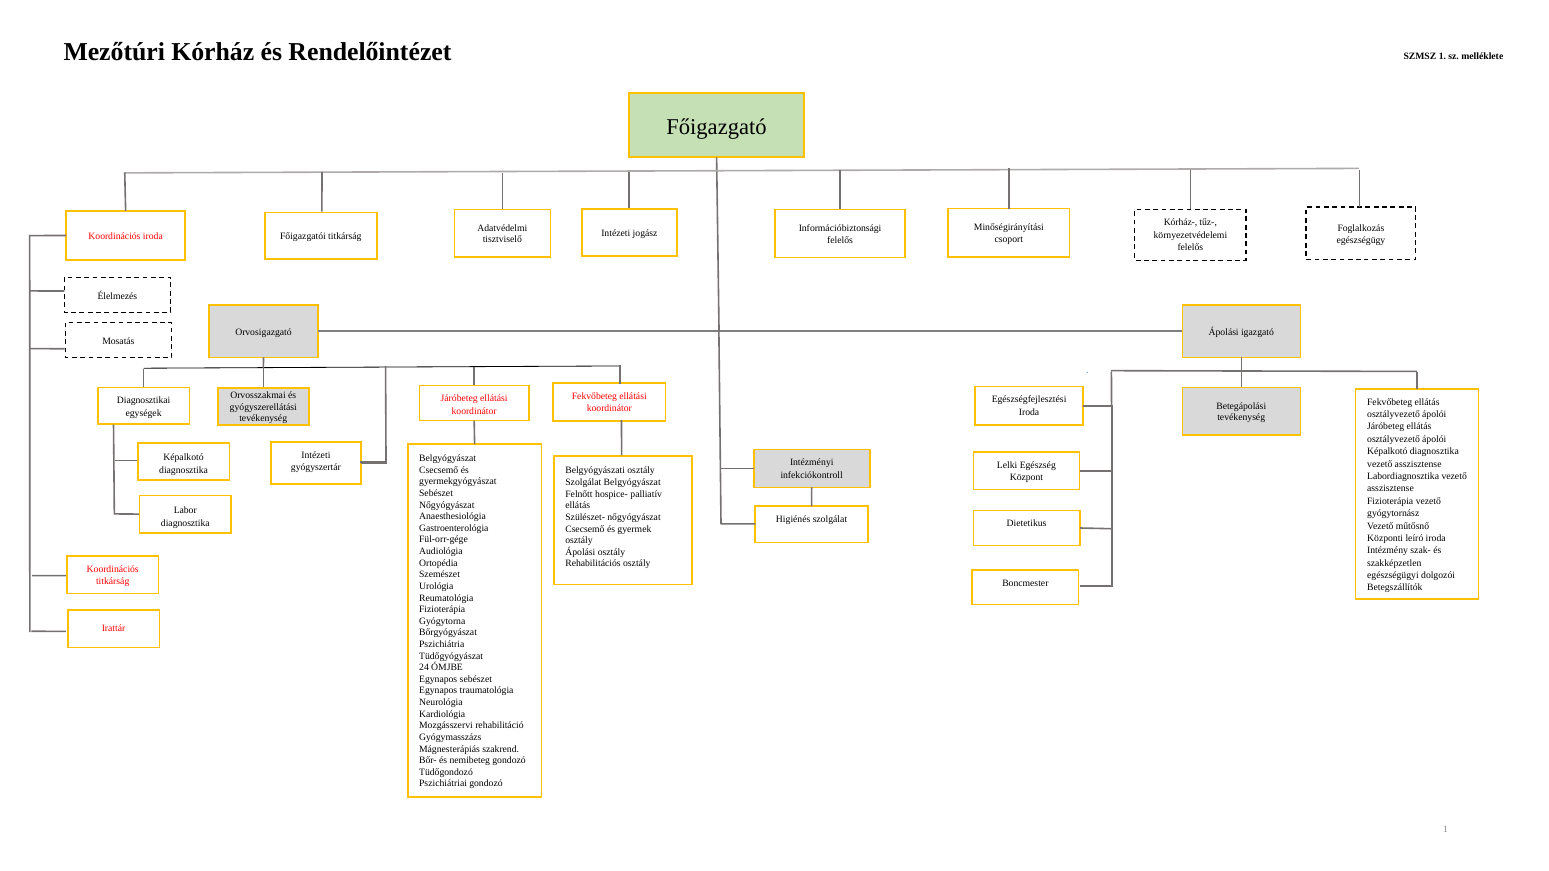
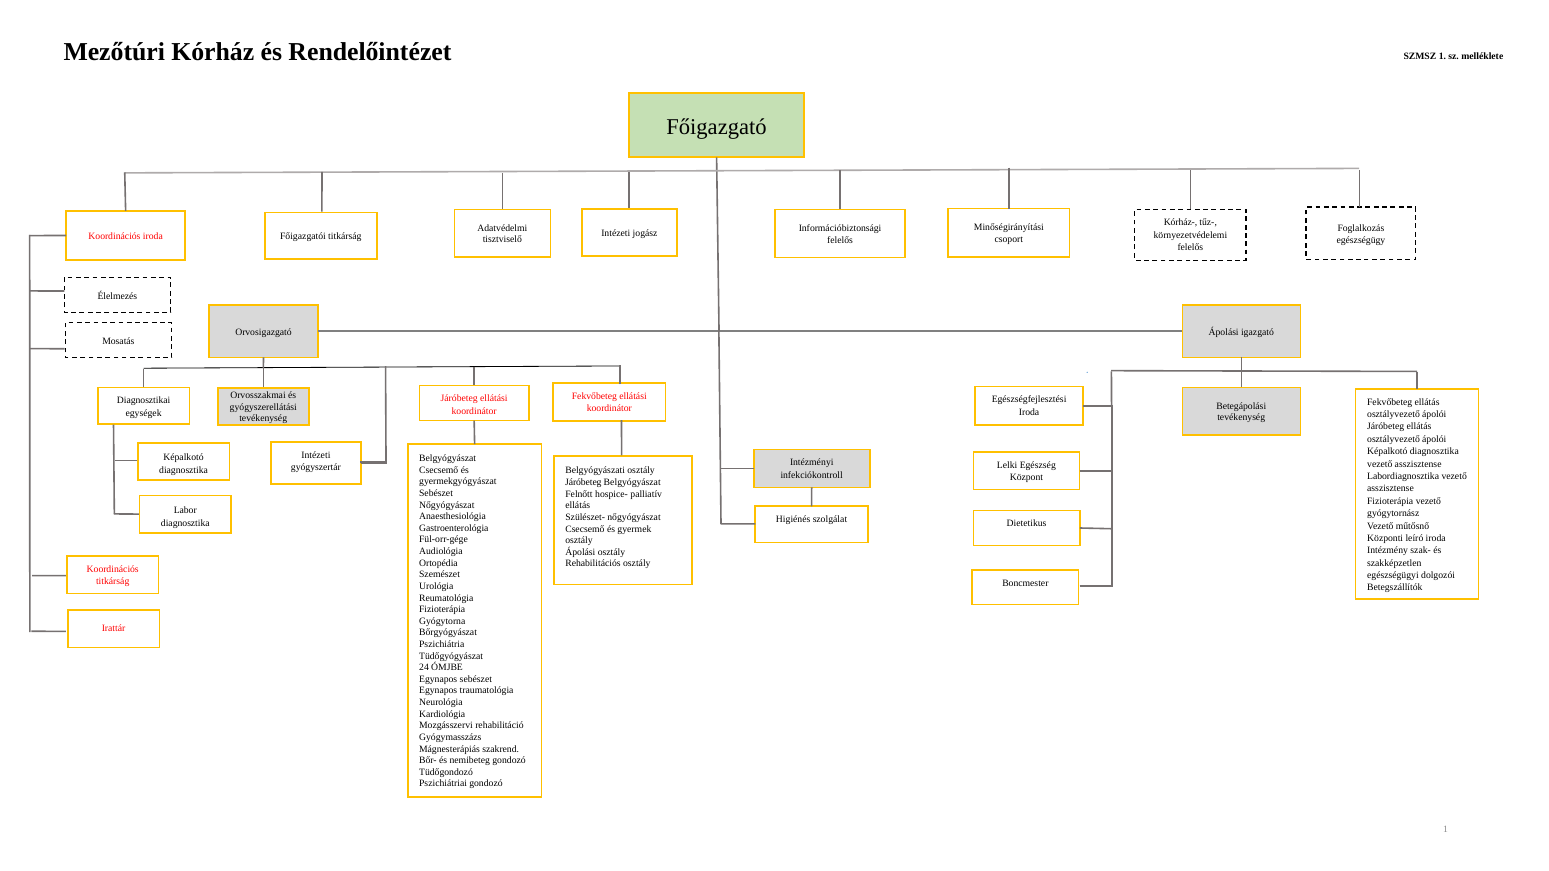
Szolgálat at (583, 483): Szolgálat -> Járóbeteg
